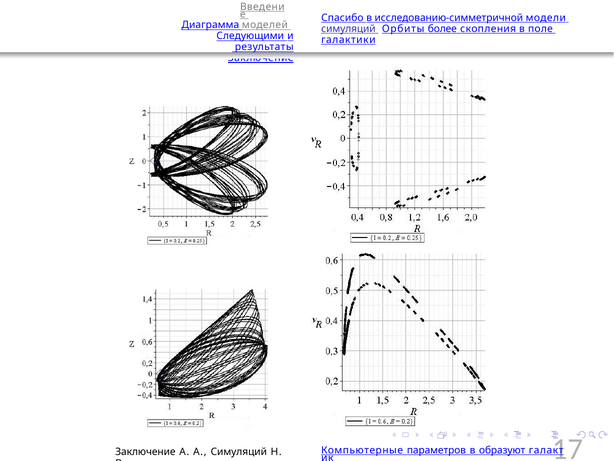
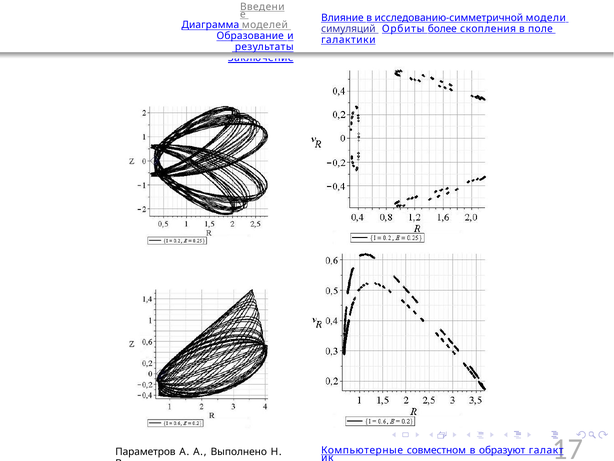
Спасибо: Спасибо -> Влияние
Следующими: Следующими -> Образование
параметров: параметров -> совместном
Заключение at (145, 452): Заключение -> Параметров
А Симуляций: Симуляций -> Выполнено
